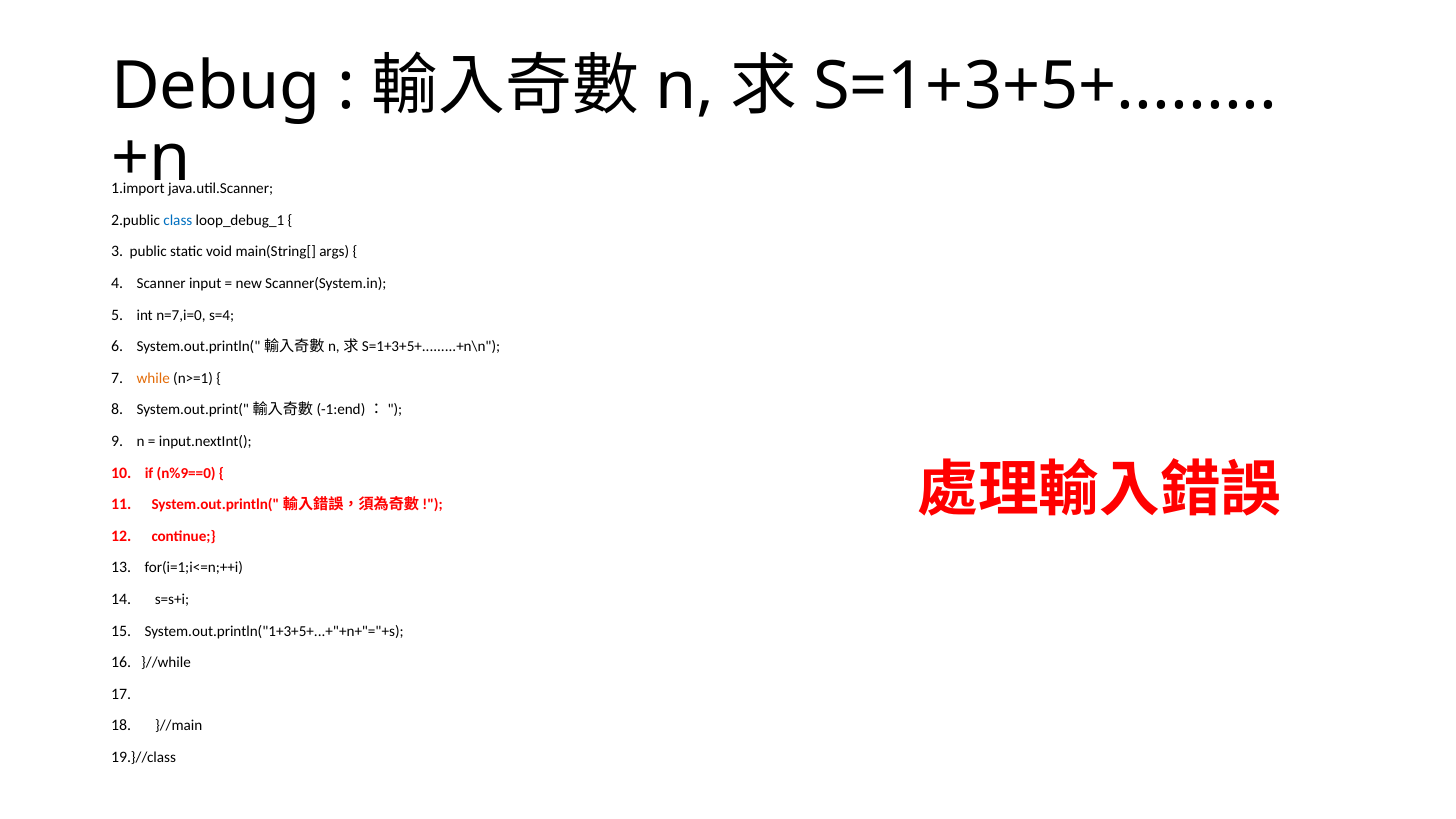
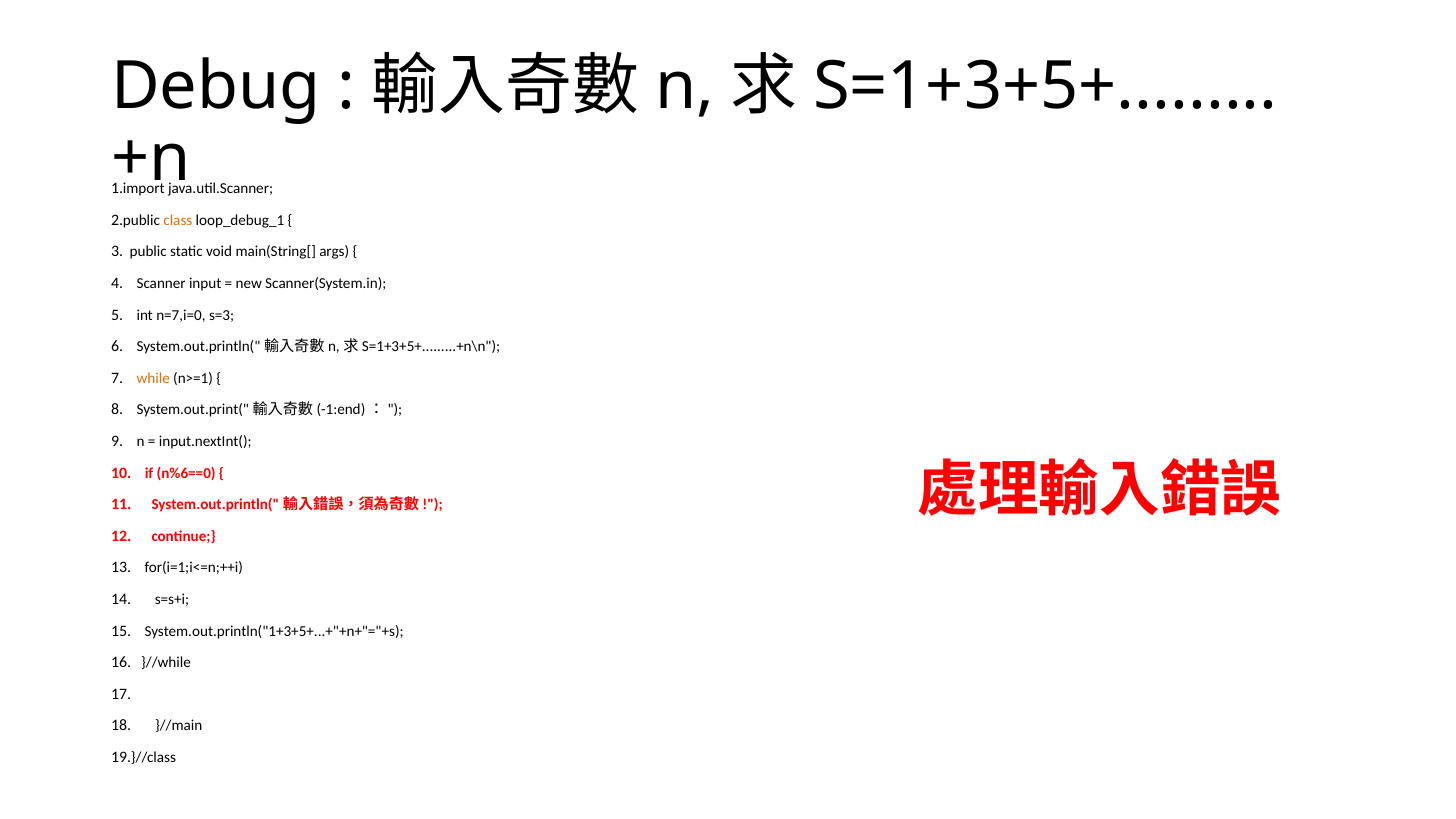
class colour: blue -> orange
s=4: s=4 -> s=3
n%9==0: n%9==0 -> n%6==0
